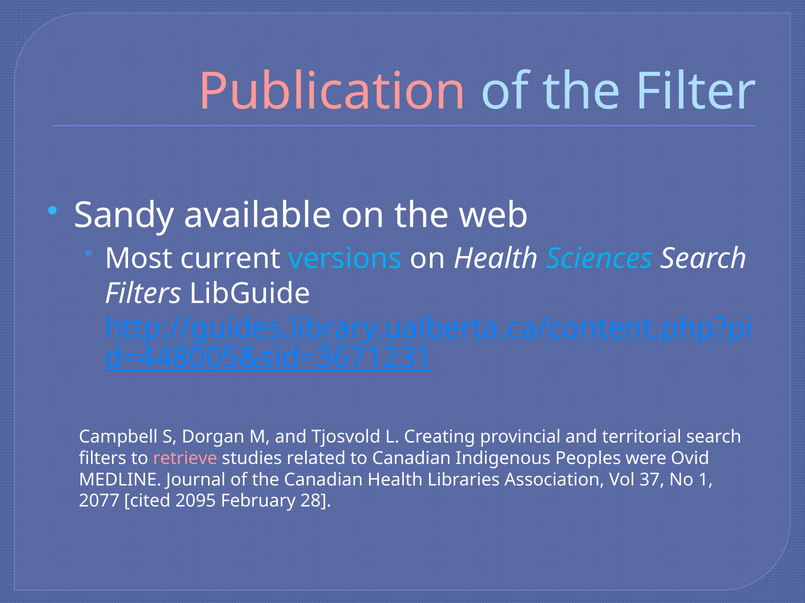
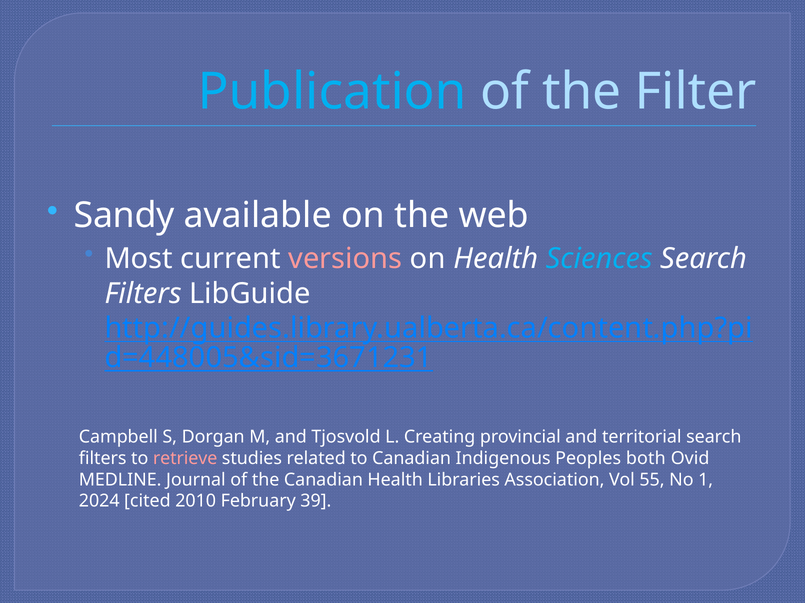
Publication colour: pink -> light blue
versions colour: light blue -> pink
were: were -> both
37: 37 -> 55
2077: 2077 -> 2024
2095: 2095 -> 2010
28: 28 -> 39
